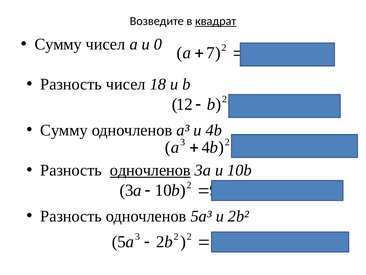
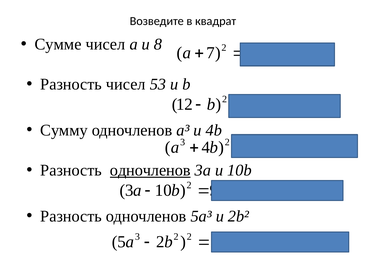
квадрат underline: present -> none
Cумму at (58, 44): Cумму -> Сумме
и 0: 0 -> 8
18: 18 -> 53
